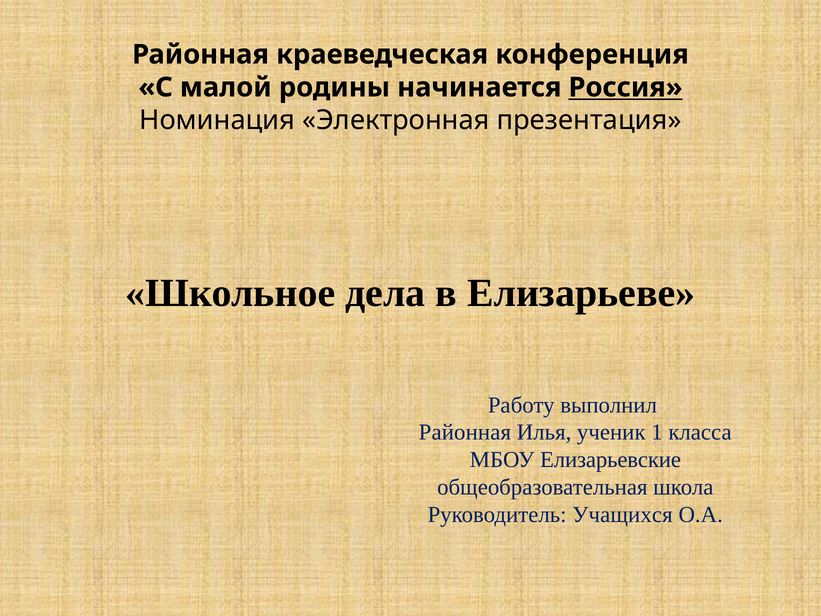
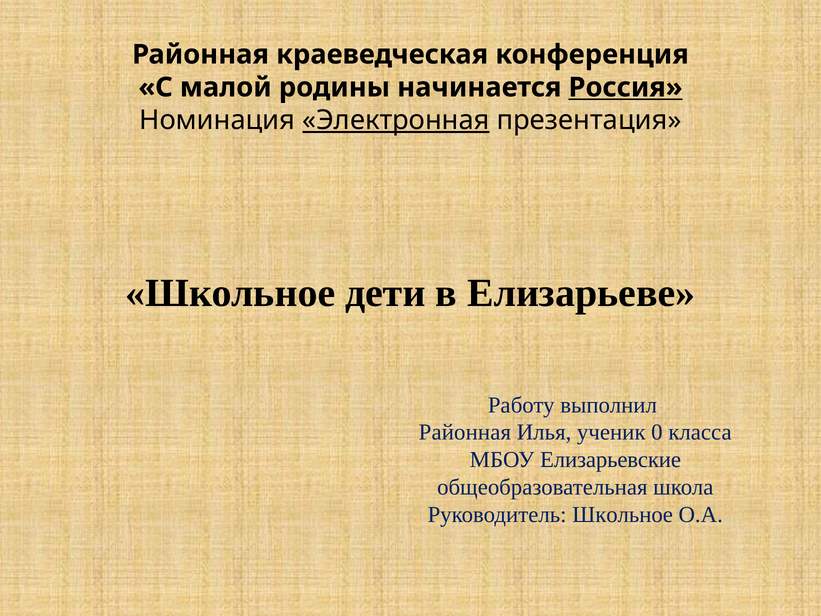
Электронная underline: none -> present
дела: дела -> дети
1: 1 -> 0
Руководитель Учащихся: Учащихся -> Школьное
